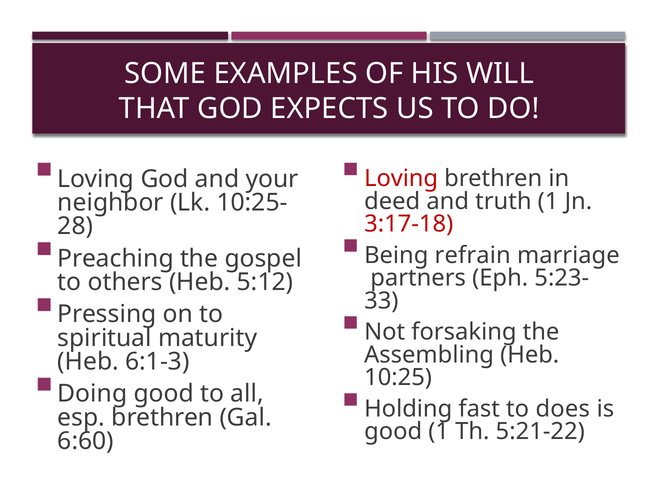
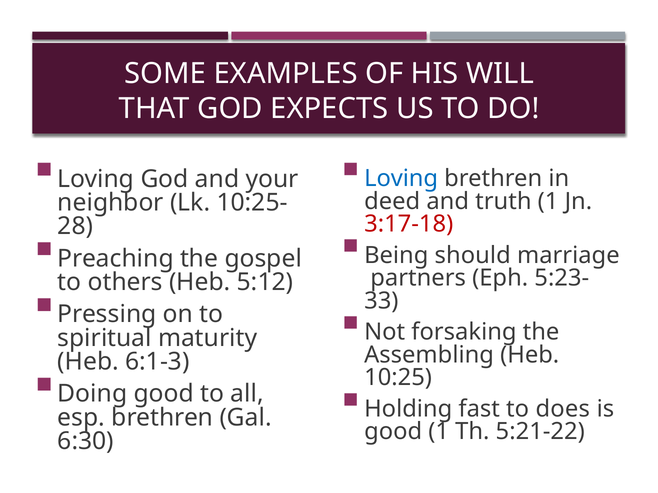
Loving at (401, 179) colour: red -> blue
refrain: refrain -> should
6:60: 6:60 -> 6:30
